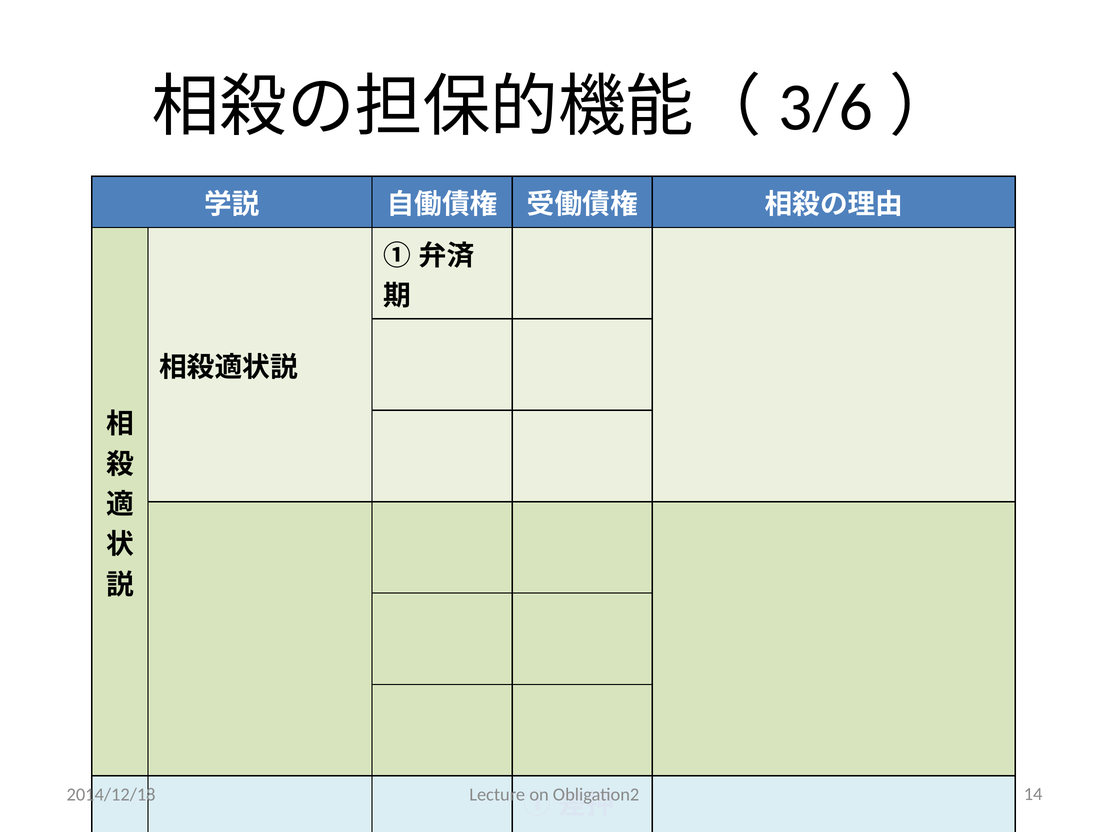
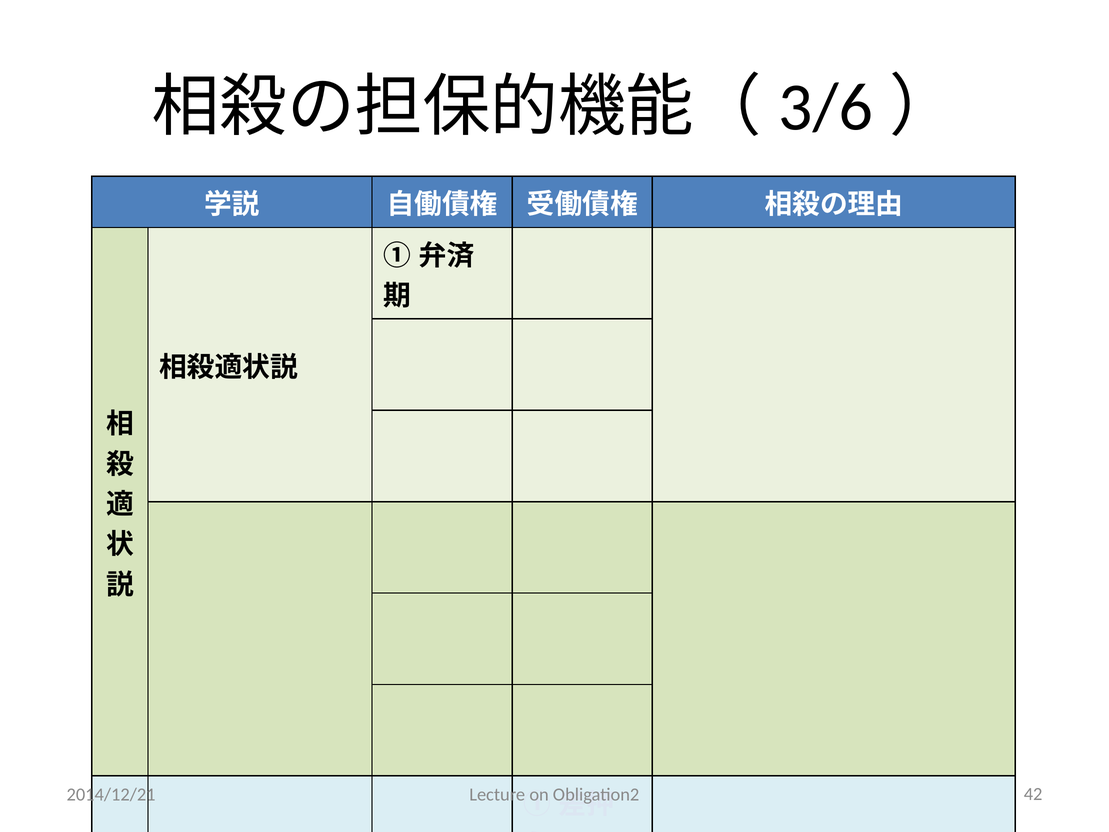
2014/12/18: 2014/12/18 -> 2014/12/21
14: 14 -> 42
